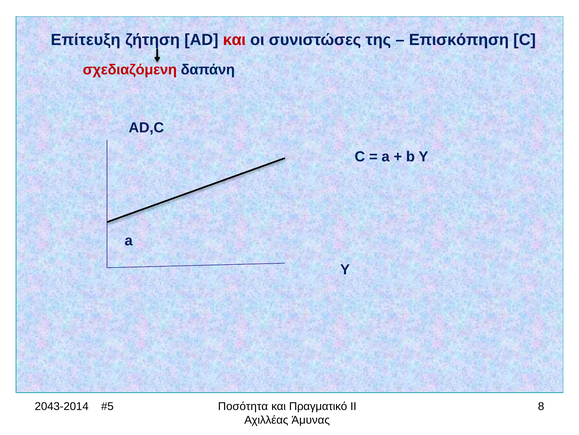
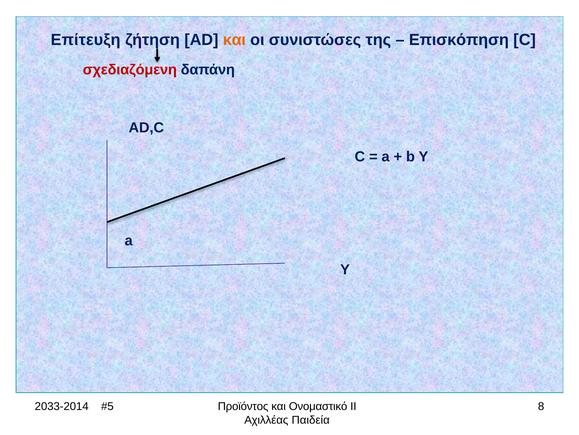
και at (234, 40) colour: red -> orange
2043-2014: 2043-2014 -> 2033-2014
Ποσότητα: Ποσότητα -> Προϊόντος
Πραγματικό: Πραγματικό -> Ονομαστικό
Άμυνας: Άμυνας -> Παιδεία
